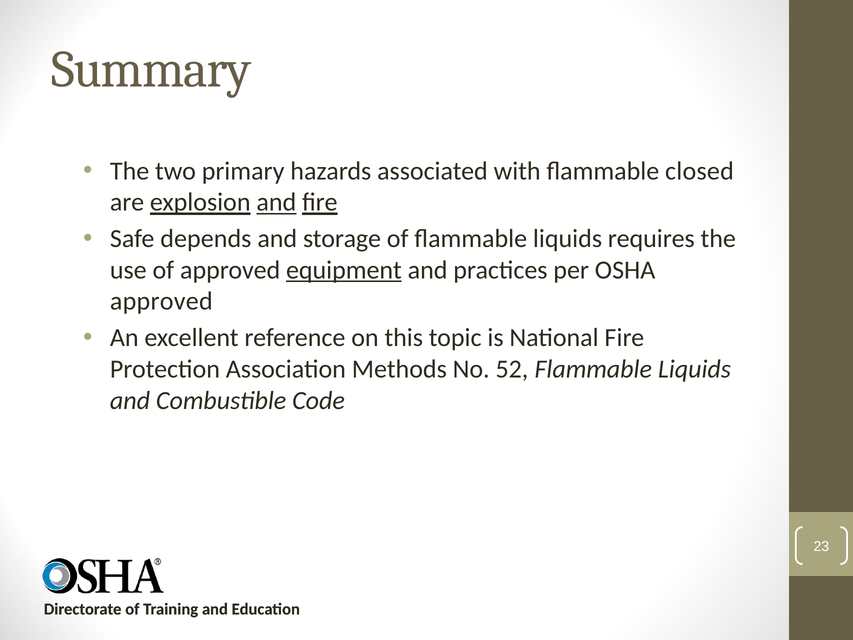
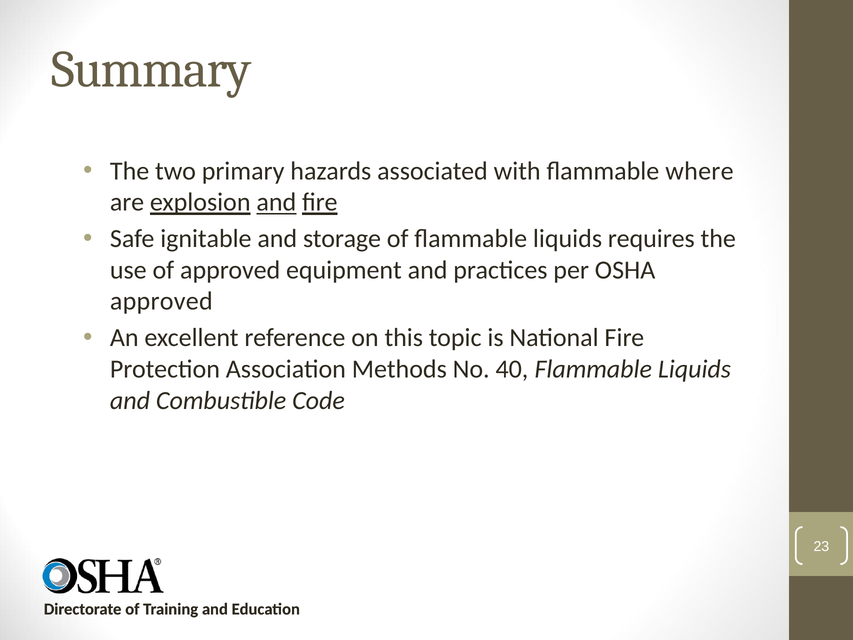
closed: closed -> where
depends: depends -> ignitable
equipment underline: present -> none
52: 52 -> 40
